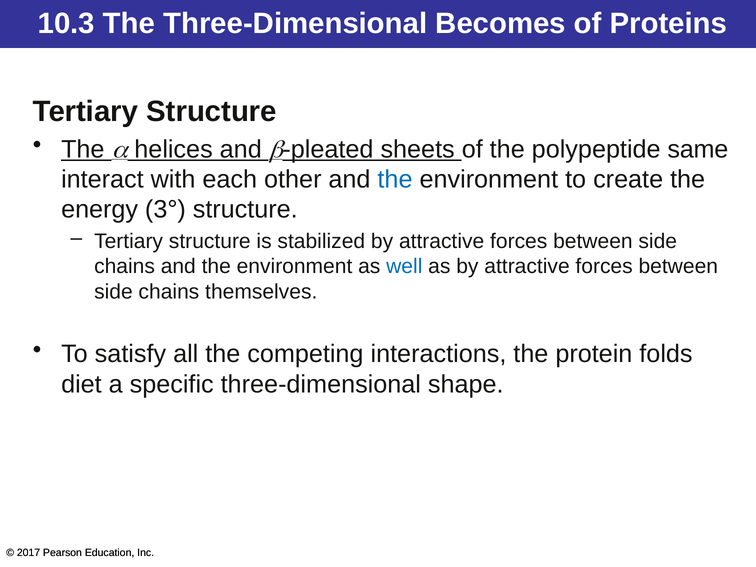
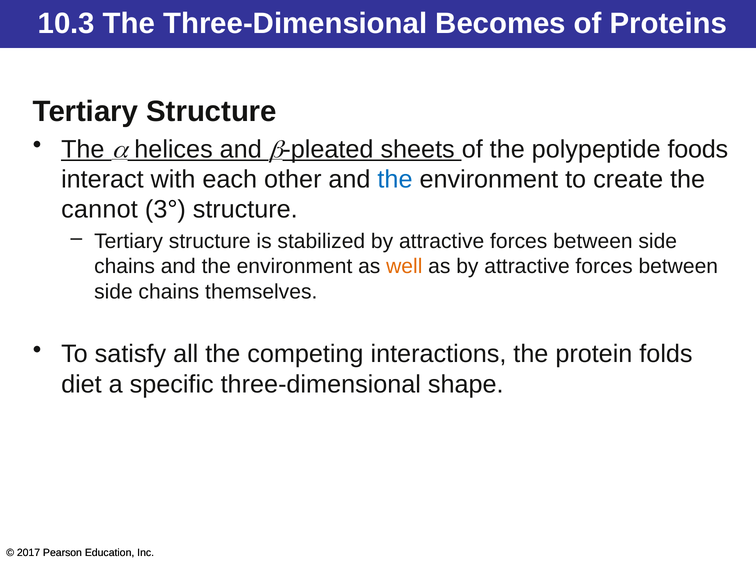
same: same -> foods
energy: energy -> cannot
well colour: blue -> orange
